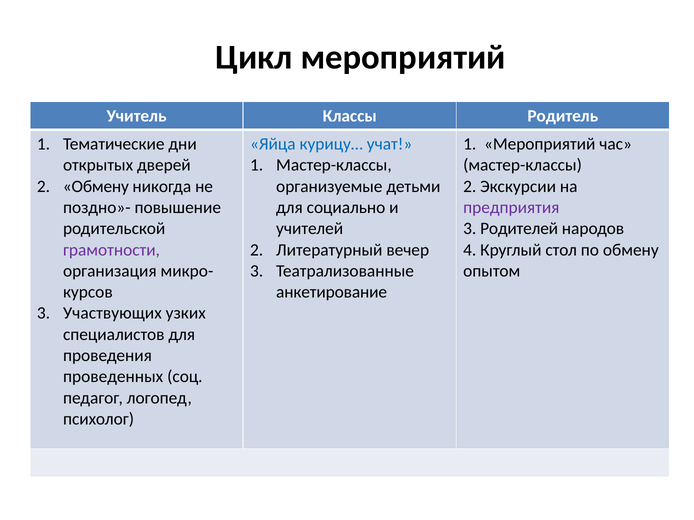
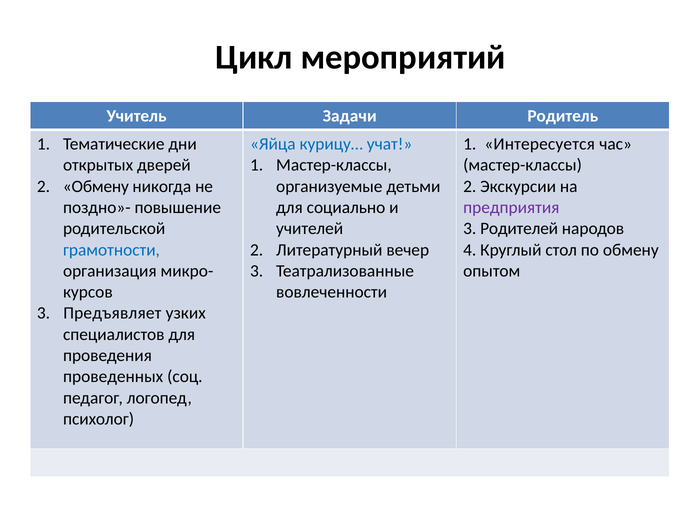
Классы: Классы -> Задачи
1 Мероприятий: Мероприятий -> Интересуется
грамотности colour: purple -> blue
анкетирование: анкетирование -> вовлеченности
Участвующих: Участвующих -> Предъявляет
